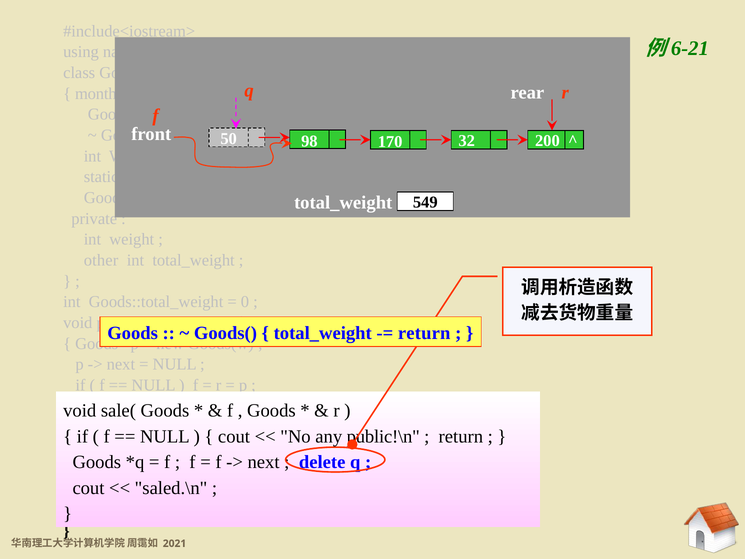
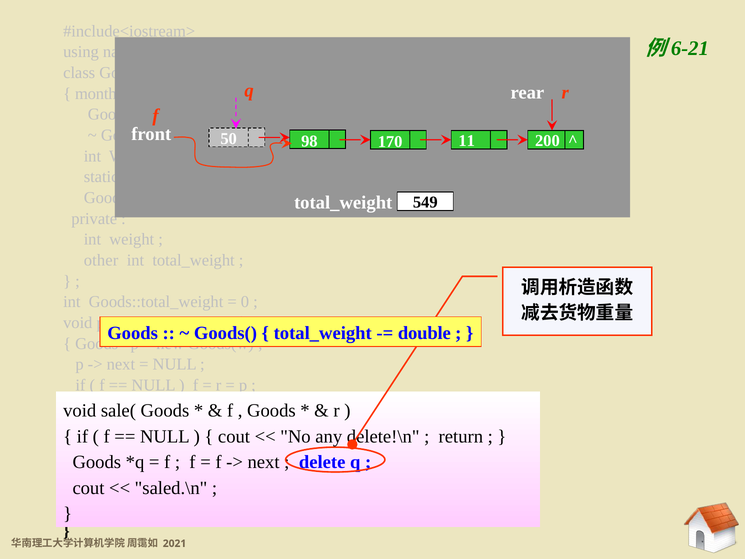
32: 32 -> 11
return at (424, 333): return -> double
public!\n: public!\n -> delete!\n
